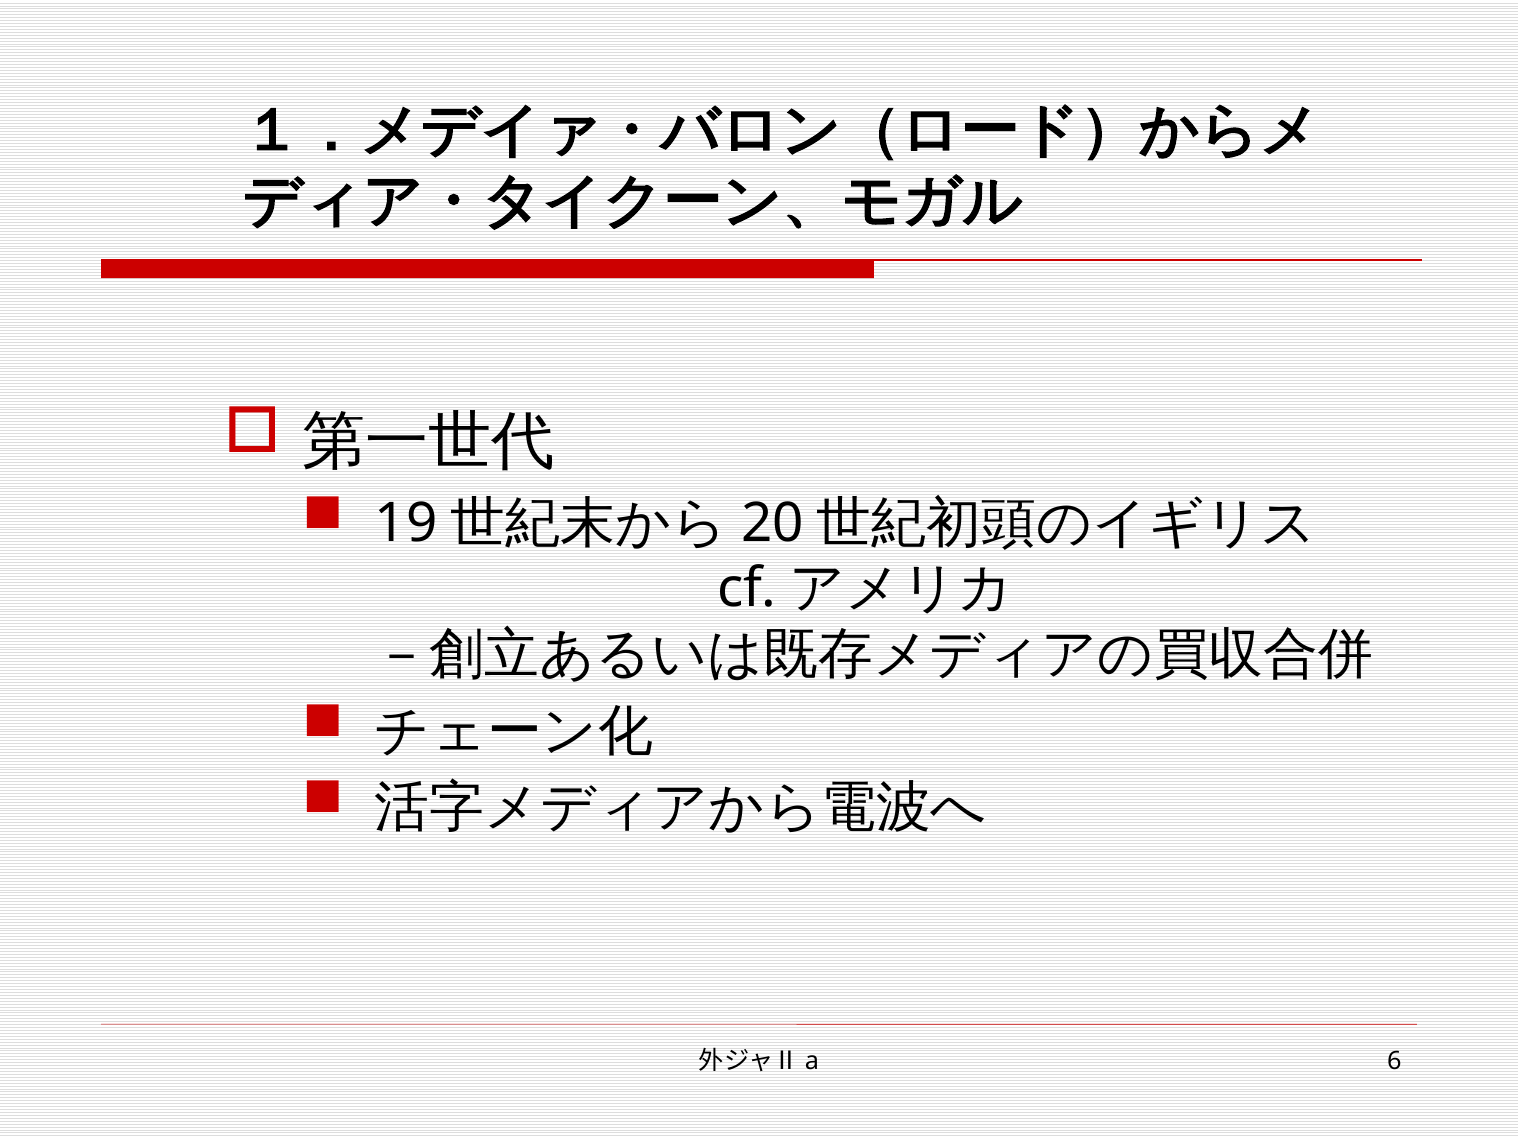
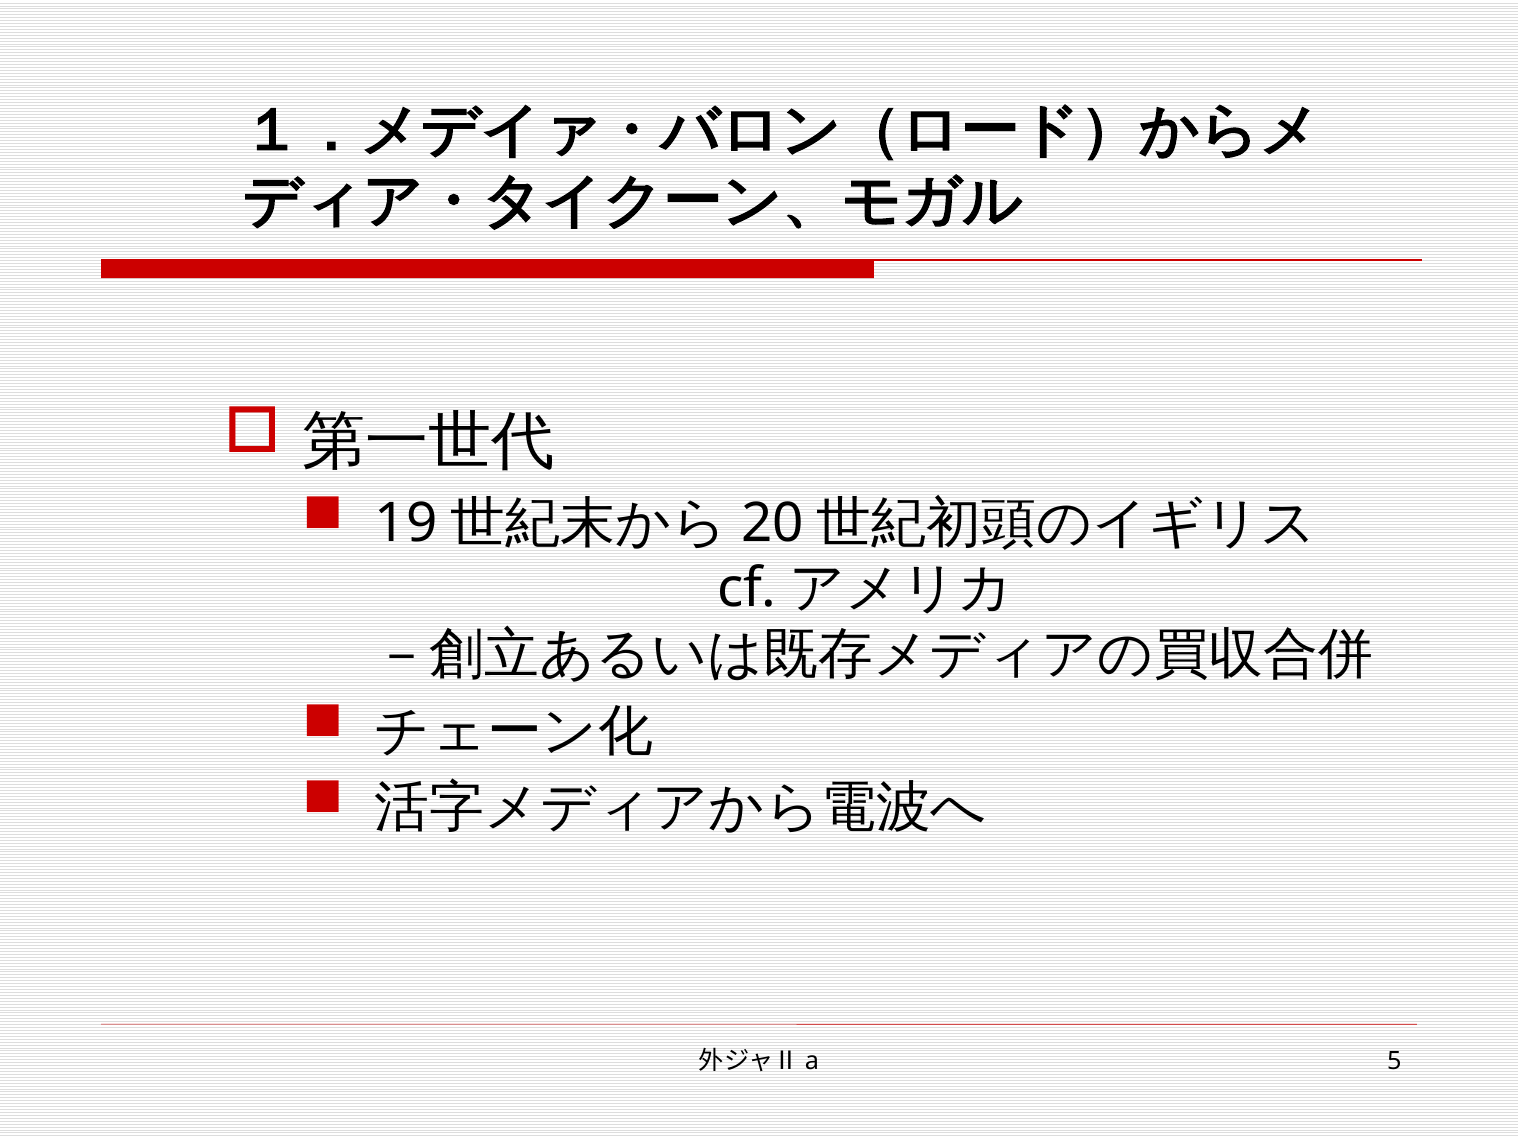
6: 6 -> 5
